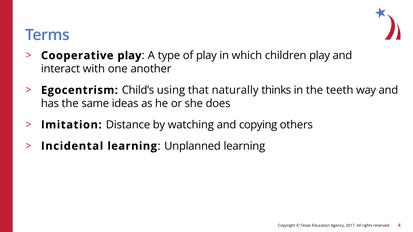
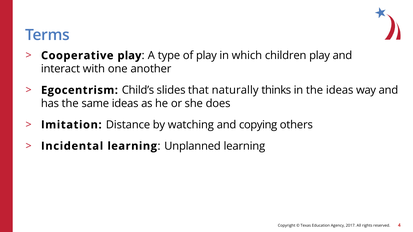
using: using -> slides
the teeth: teeth -> ideas
